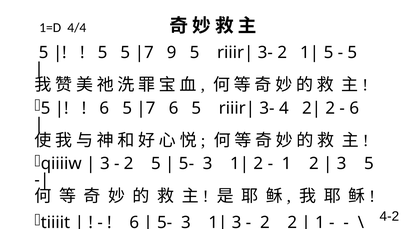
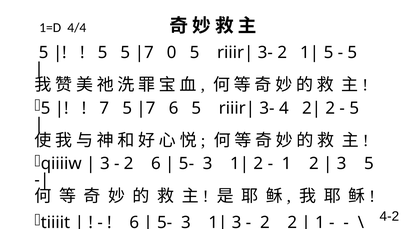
9: 9 -> 0
6 at (104, 108): 6 -> 7
6 at (354, 108): 6 -> 5
2 5: 5 -> 6
